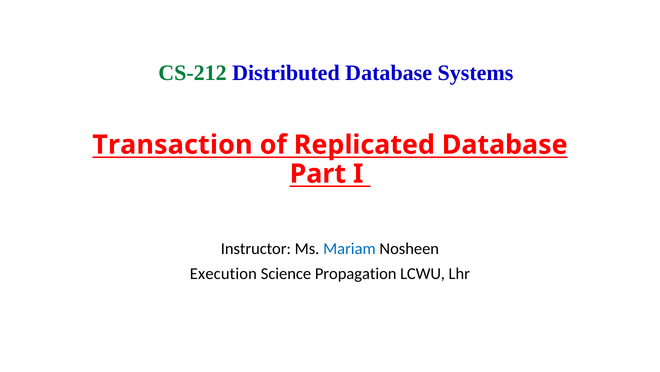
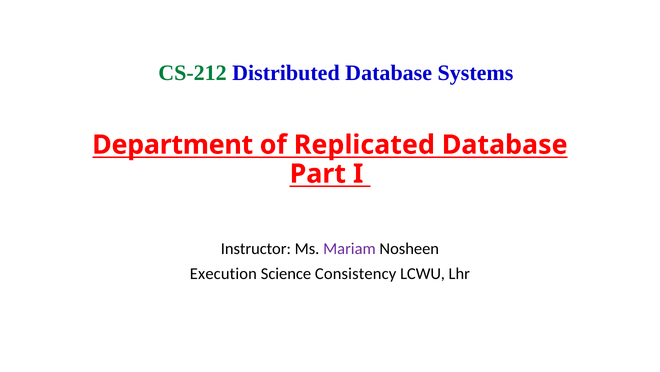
Transaction: Transaction -> Department
Mariam colour: blue -> purple
Propagation: Propagation -> Consistency
